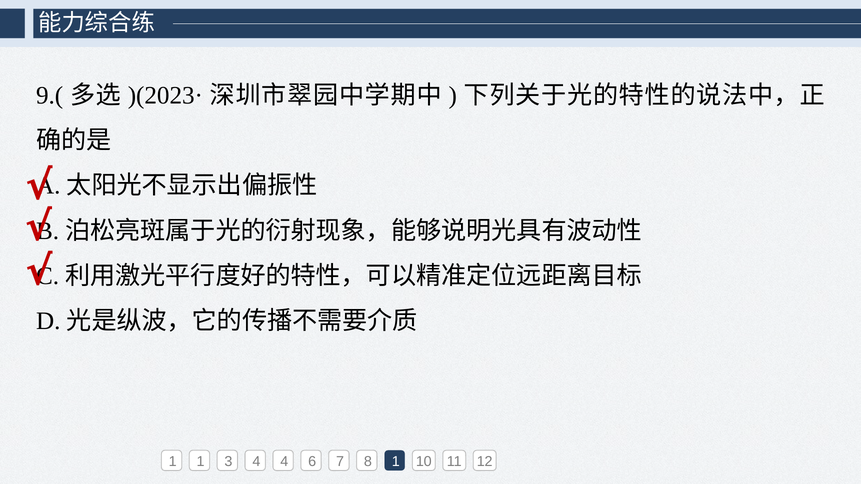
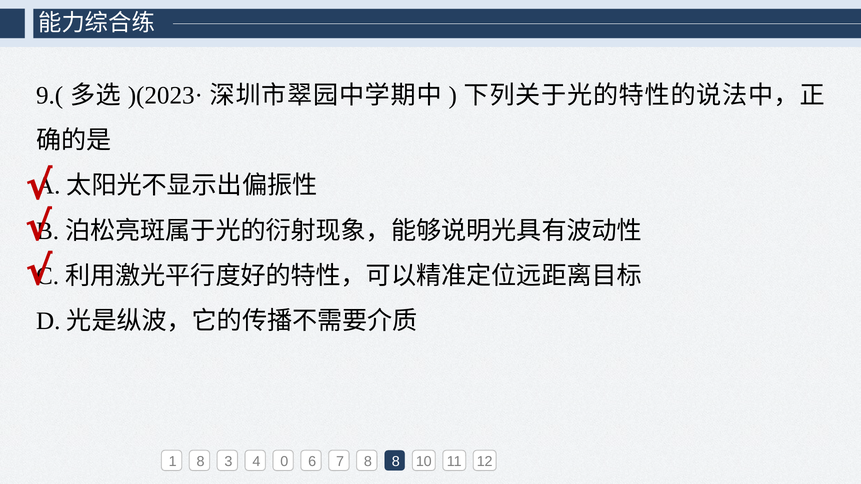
1 1: 1 -> 8
4 4: 4 -> 0
8 1: 1 -> 8
